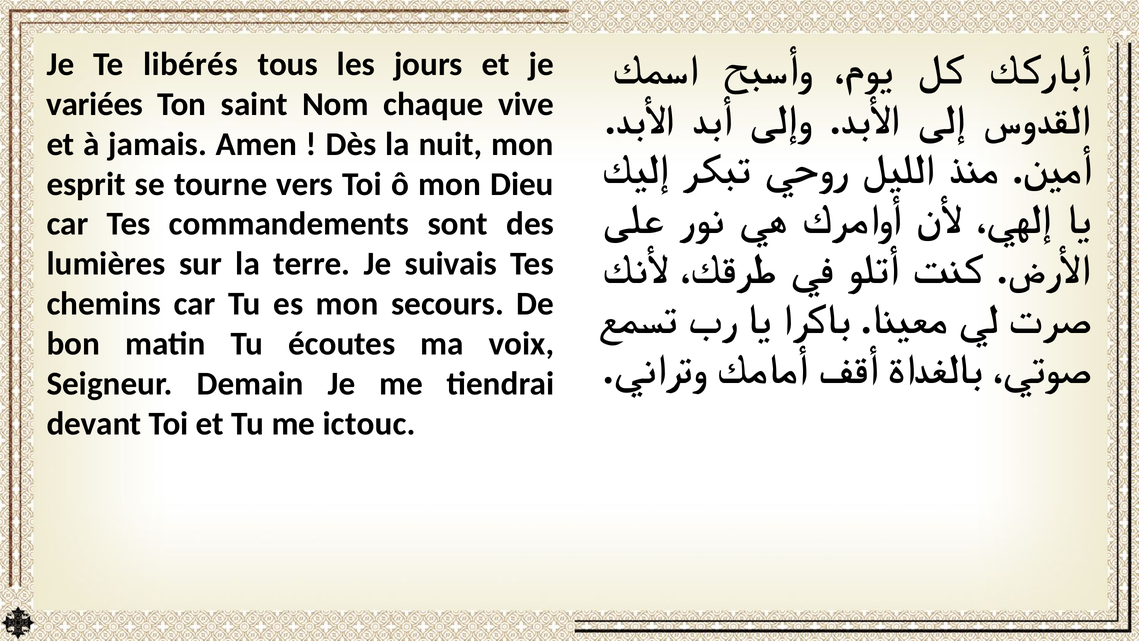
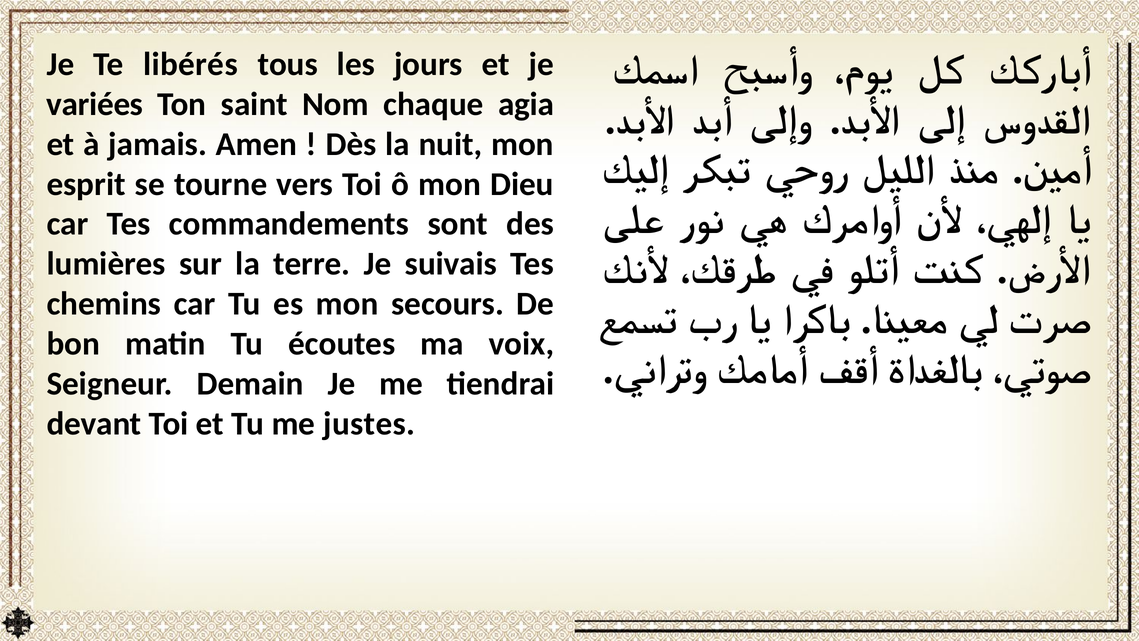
vive: vive -> agia
ictouc: ictouc -> justes
